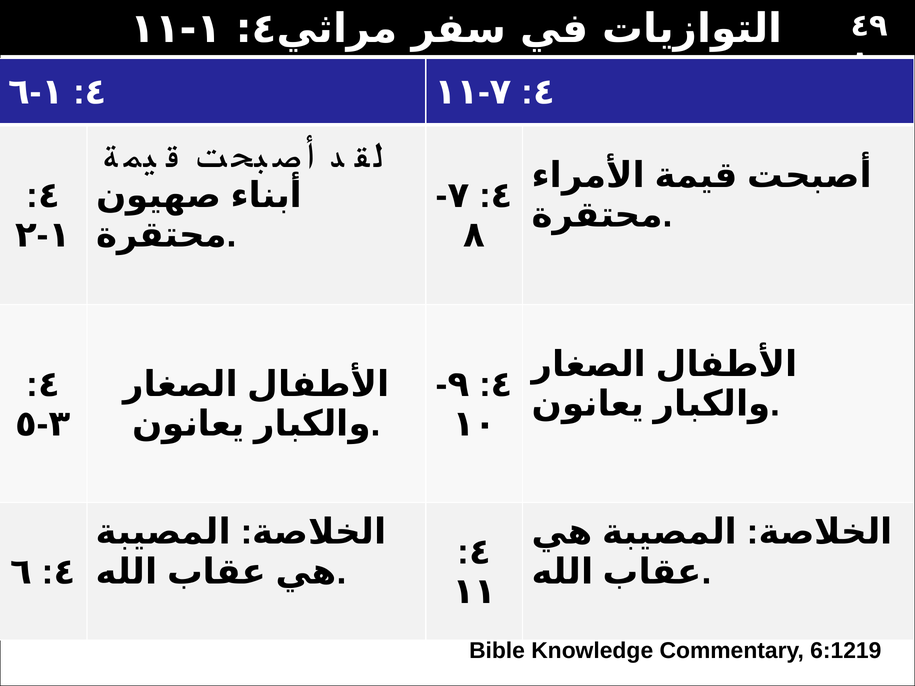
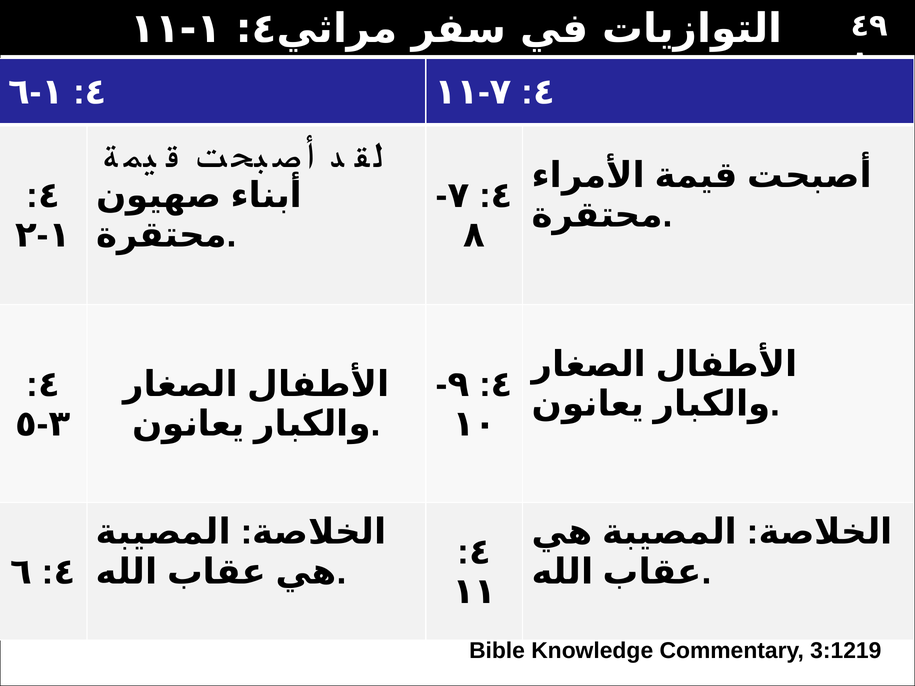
6:1219: 6:1219 -> 3:1219
